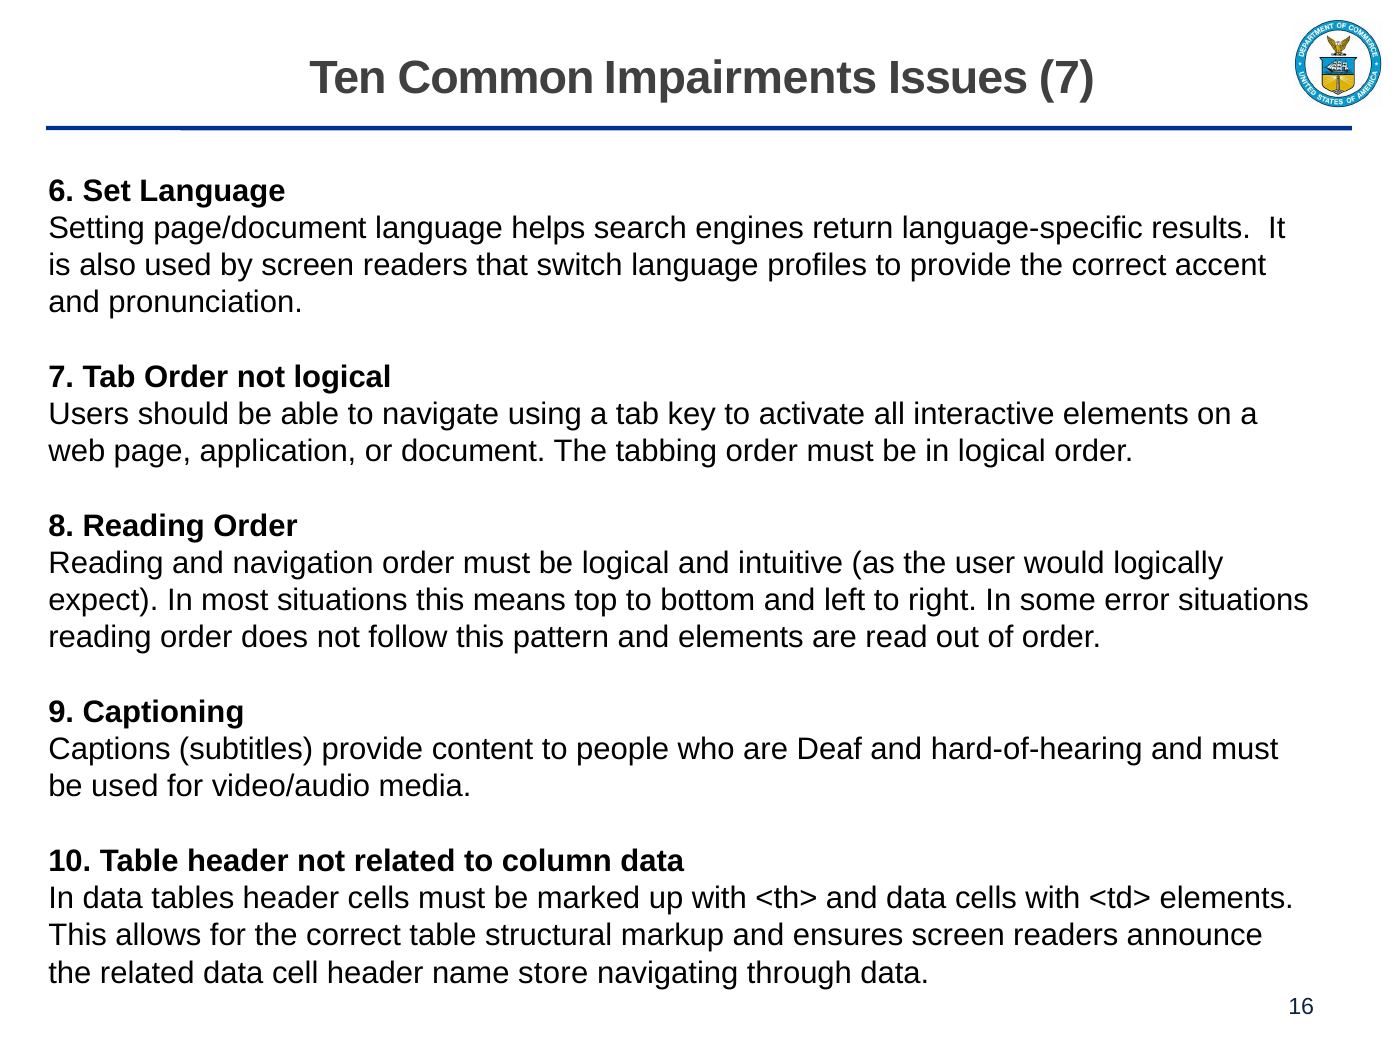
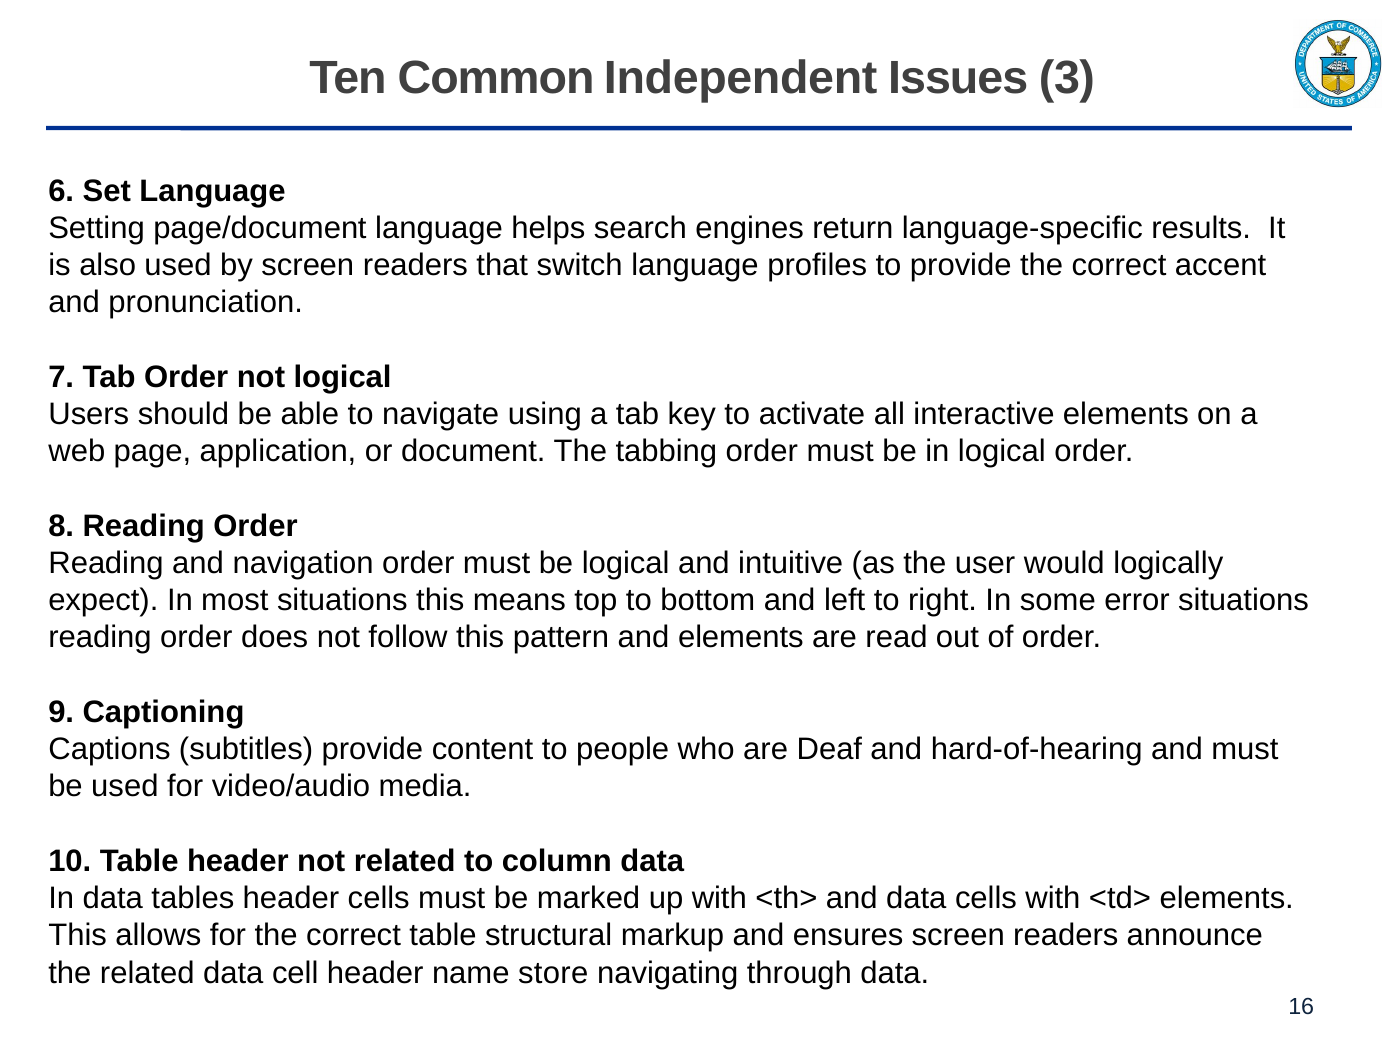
Impairments: Impairments -> Independent
Issues 7: 7 -> 3
